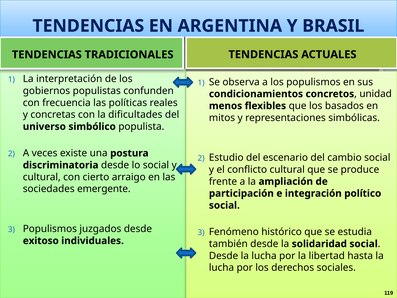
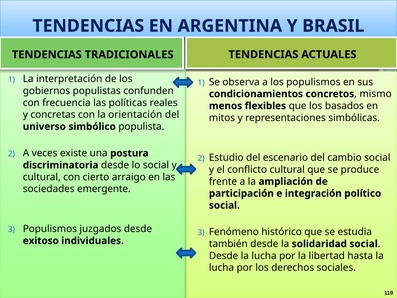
unidad: unidad -> mismo
dificultades: dificultades -> orientación
